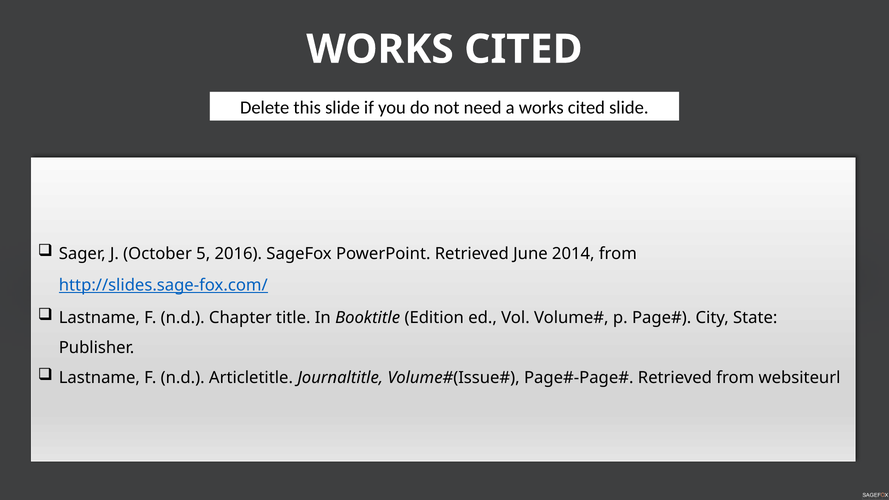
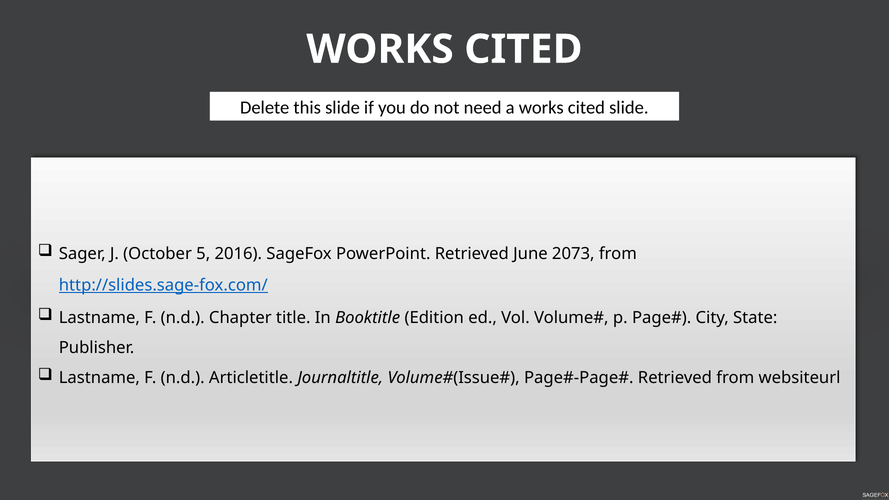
2014: 2014 -> 2073
